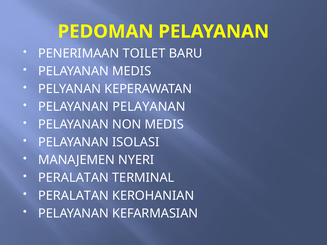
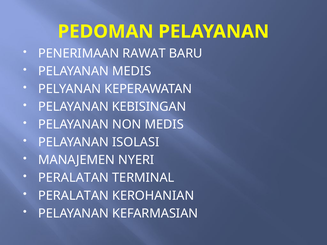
TOILET: TOILET -> RAWAT
PELAYANAN PELAYANAN: PELAYANAN -> KEBISINGAN
